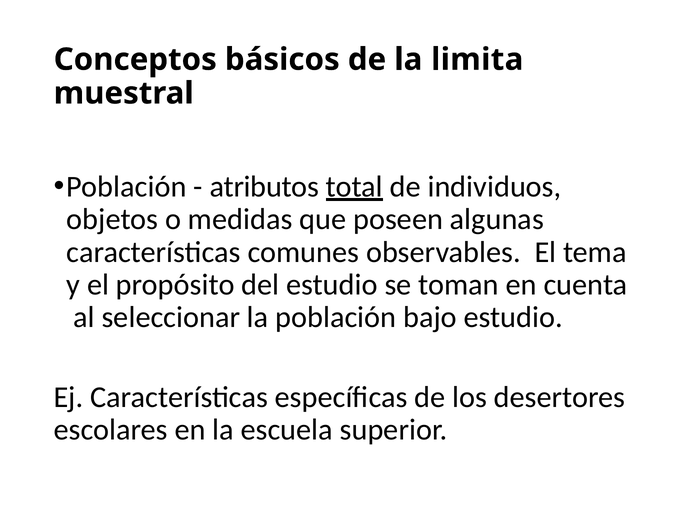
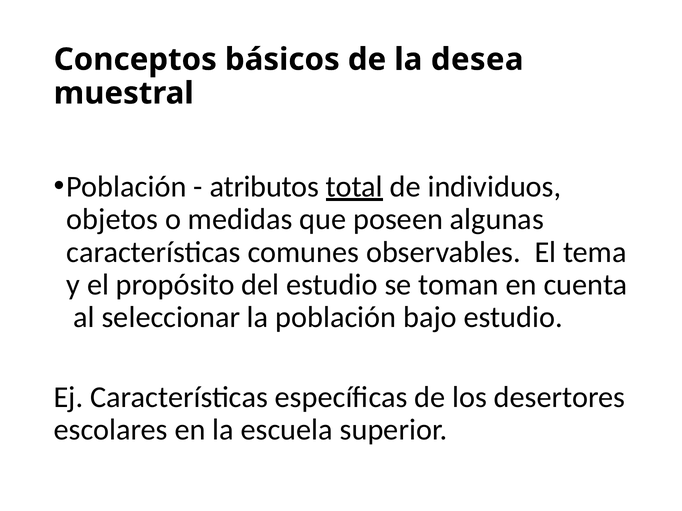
limita: limita -> desea
